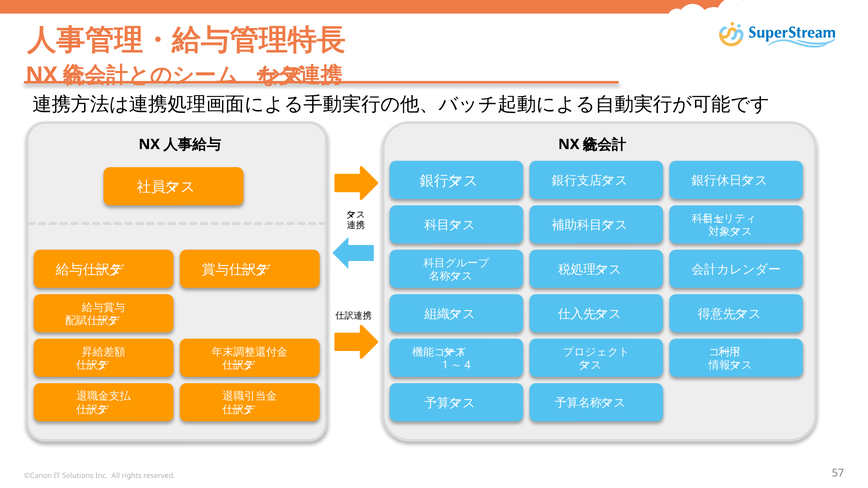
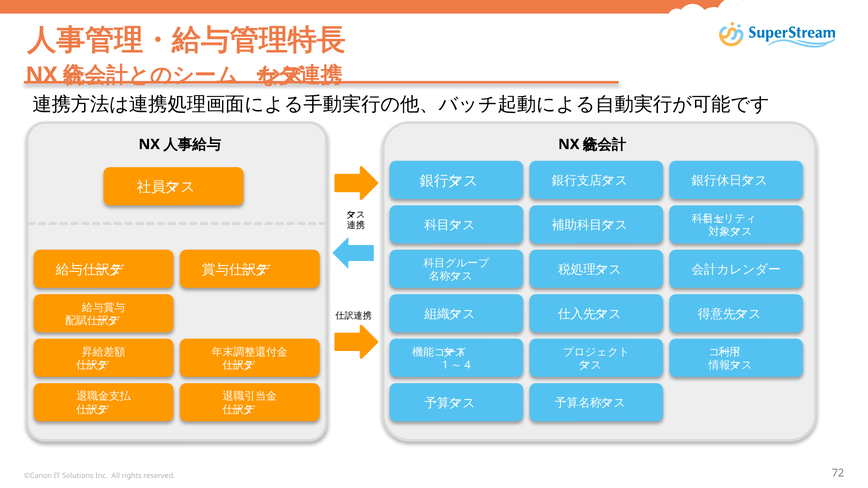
57: 57 -> 72
